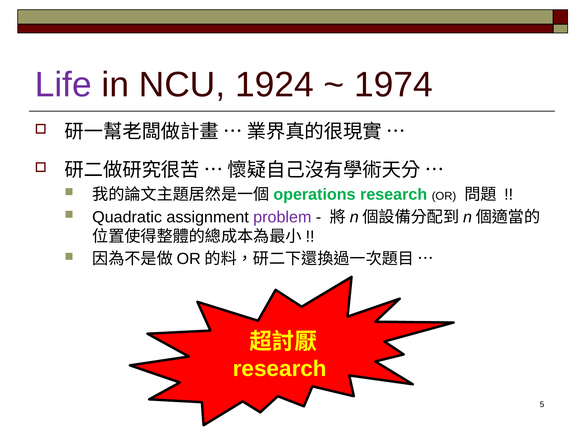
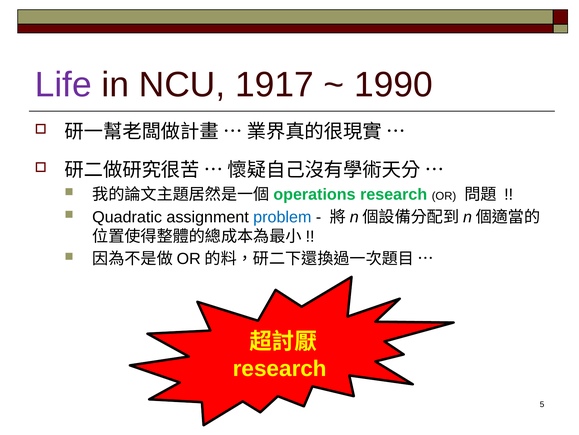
1924: 1924 -> 1917
1974: 1974 -> 1990
problem colour: purple -> blue
